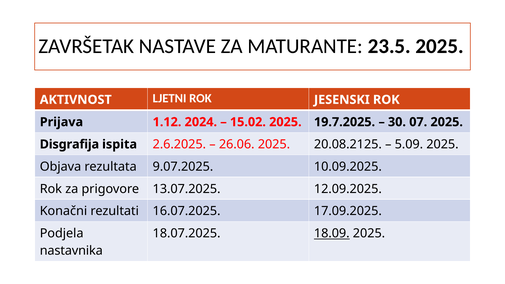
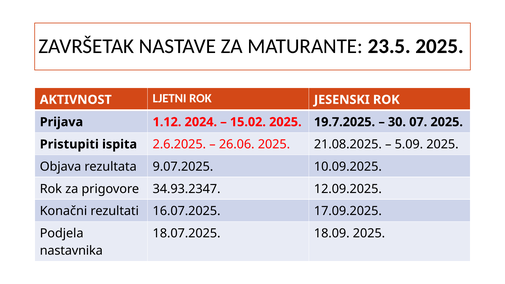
Disgrafija: Disgrafija -> Pristupiti
20.08.2125: 20.08.2125 -> 21.08.2025
13.07.2025: 13.07.2025 -> 34.93.2347
18.09 underline: present -> none
